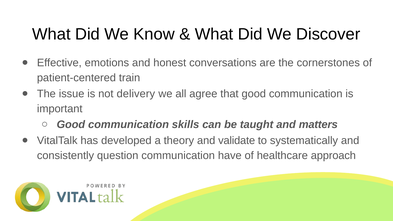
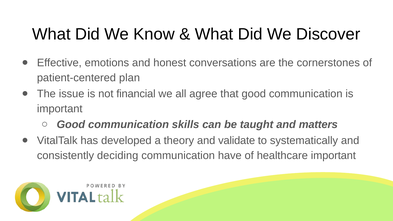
train: train -> plan
delivery: delivery -> financial
question: question -> deciding
healthcare approach: approach -> important
